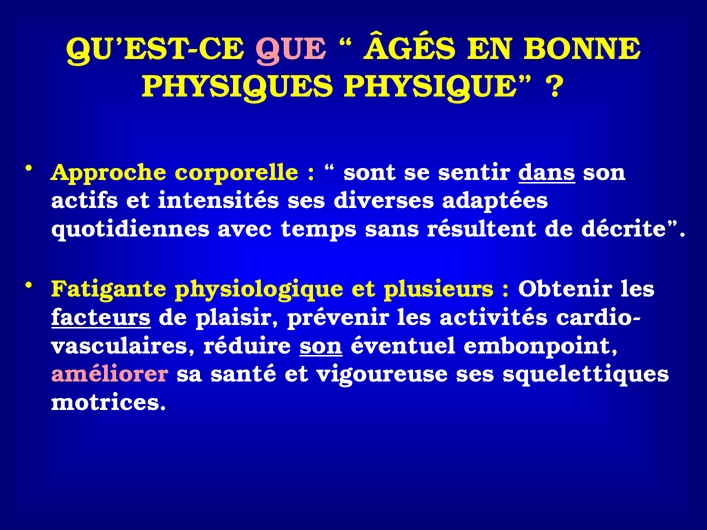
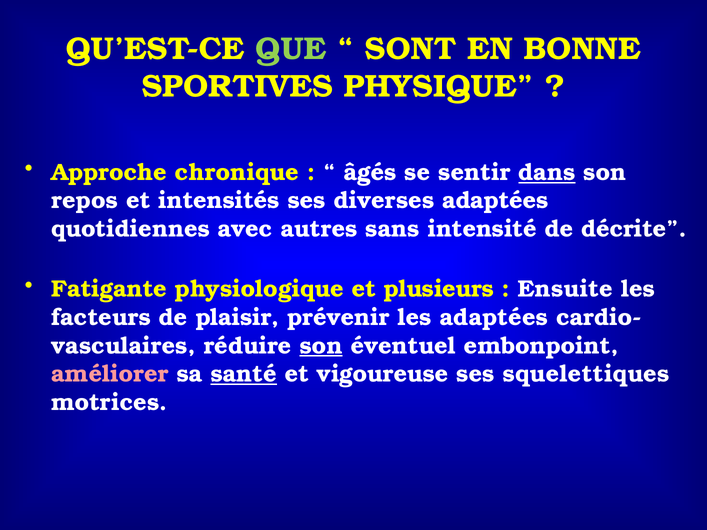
QUE colour: pink -> light green
ÂGÉS: ÂGÉS -> SONT
PHYSIQUES: PHYSIQUES -> SPORTIVES
corporelle: corporelle -> chronique
sont: sont -> âgés
actifs: actifs -> repos
temps: temps -> autres
résultent: résultent -> intensité
Obtenir: Obtenir -> Ensuite
facteurs underline: present -> none
les activités: activités -> adaptées
santé underline: none -> present
